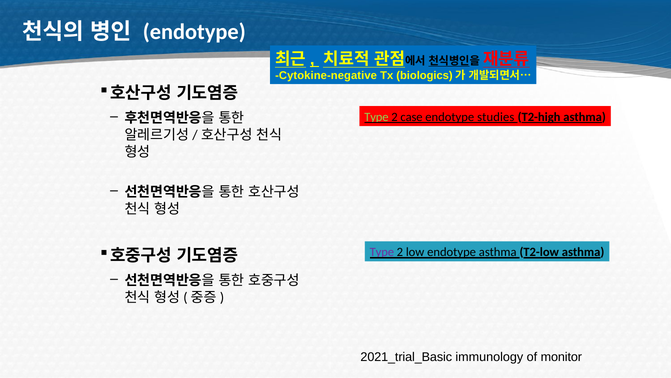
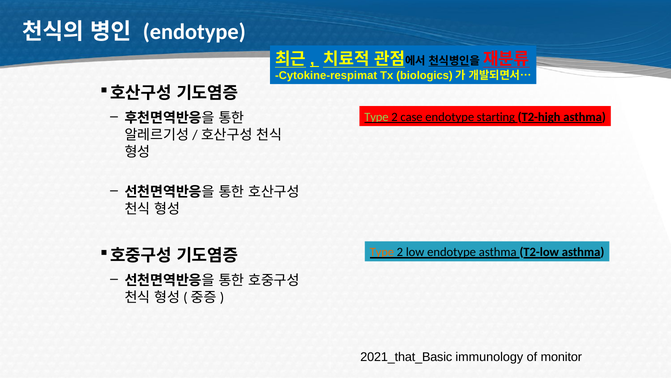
Cytokine-negative: Cytokine-negative -> Cytokine-respimat
studies: studies -> starting
Type at (382, 252) colour: purple -> orange
2021_trial_Basic: 2021_trial_Basic -> 2021_that_Basic
